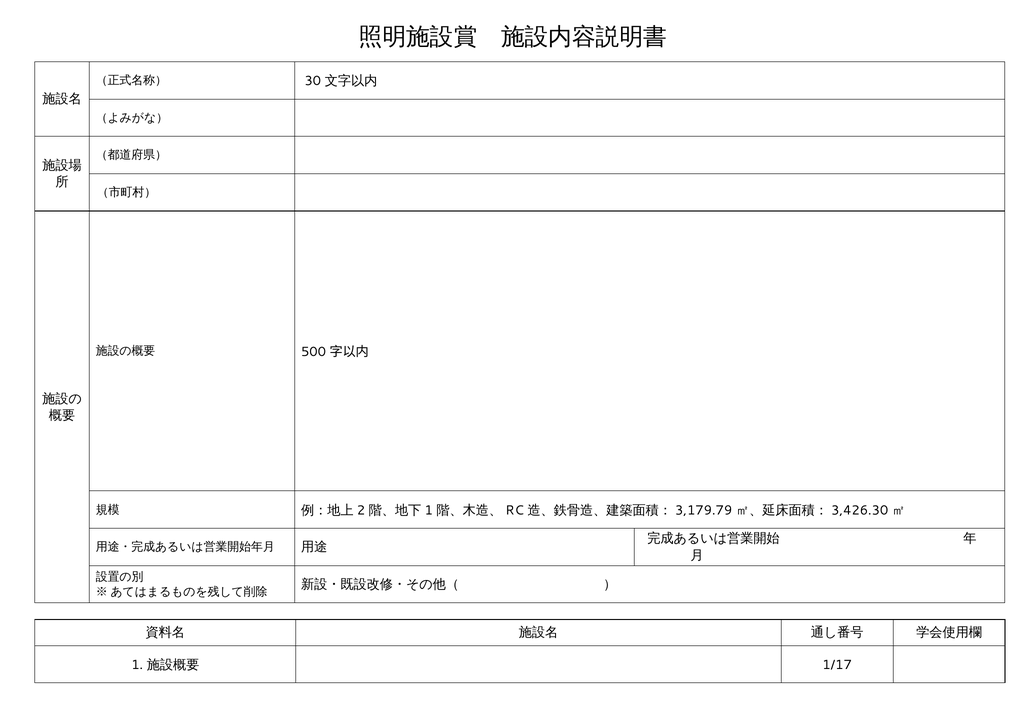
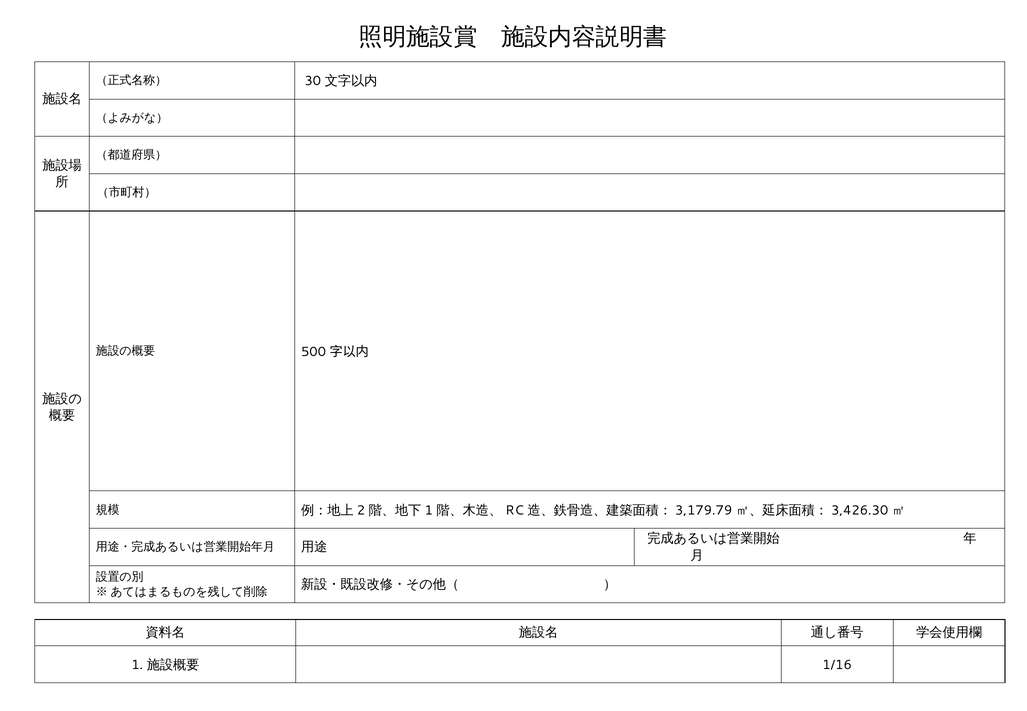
1/17: 1/17 -> 1/16
